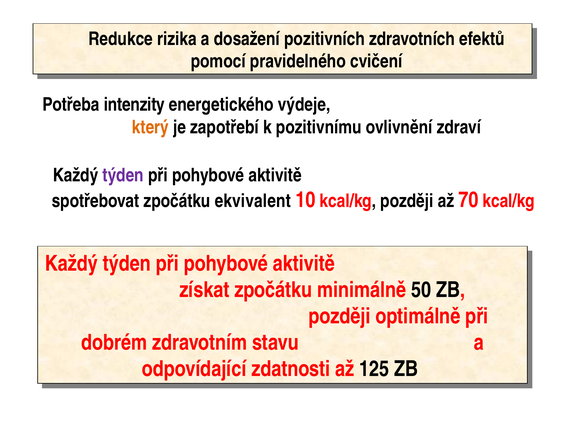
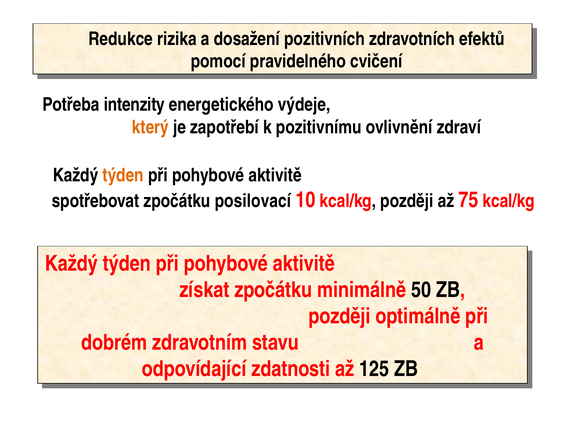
týden at (123, 175) colour: purple -> orange
ekvivalent: ekvivalent -> posilovací
70: 70 -> 75
